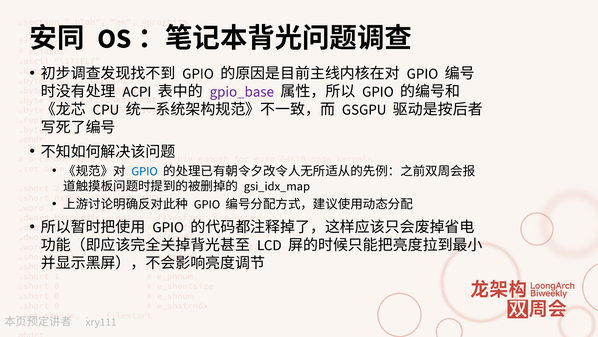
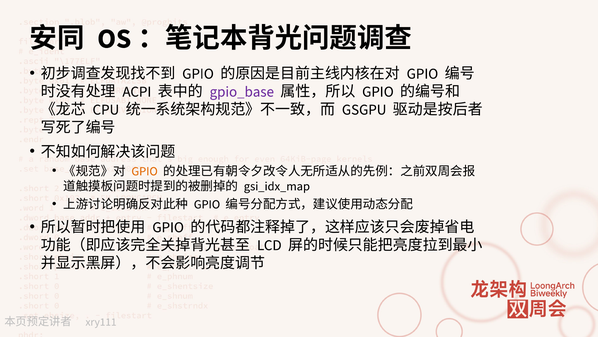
GPIO at (145, 171) colour: blue -> orange
